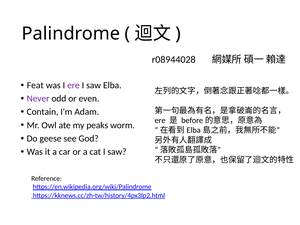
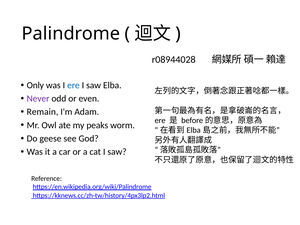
Feat: Feat -> Only
ere at (73, 85) colour: purple -> blue
Contain: Contain -> Remain
